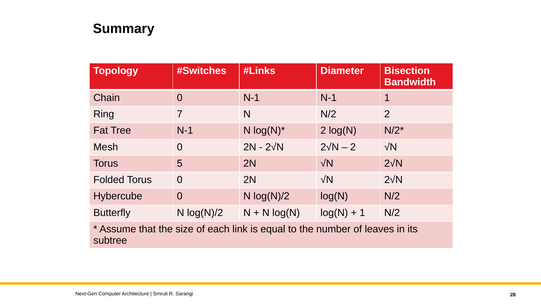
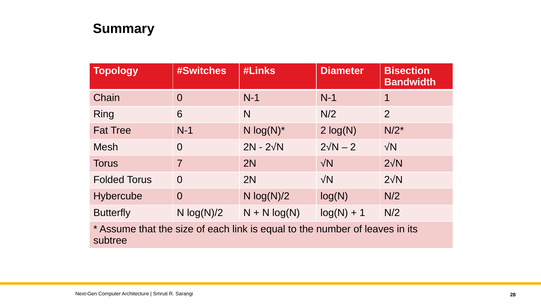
7: 7 -> 6
5: 5 -> 7
